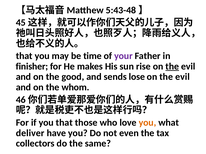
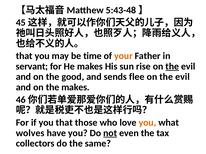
your colour: purple -> orange
finisher: finisher -> servant
lose: lose -> flee
the whom: whom -> makes
deliver: deliver -> wolves
not underline: none -> present
